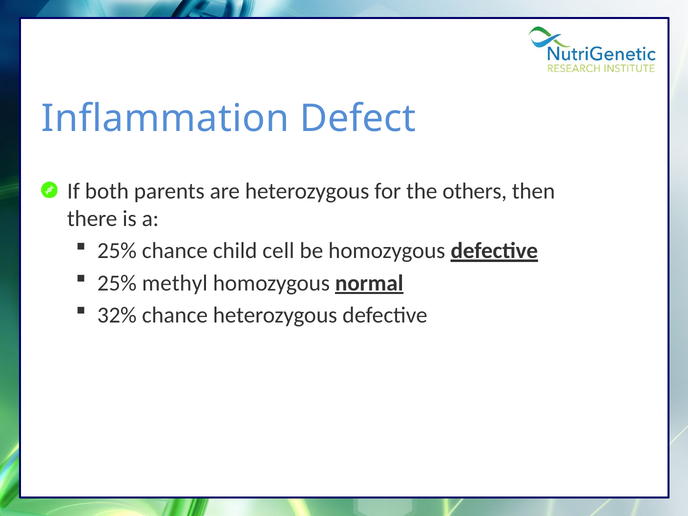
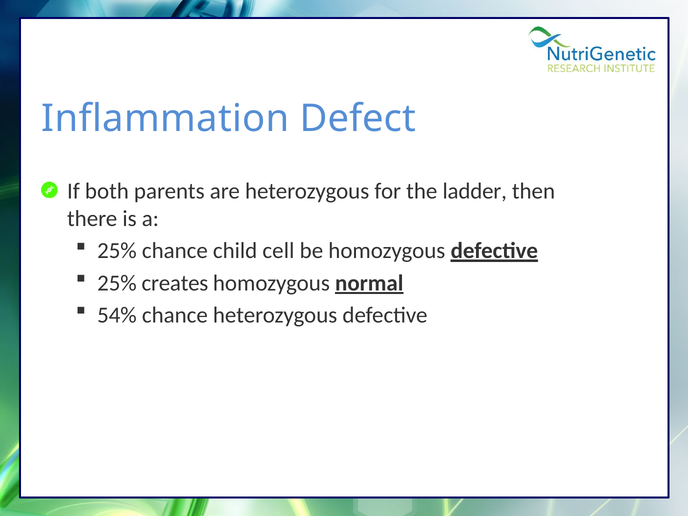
others: others -> ladder
methyl: methyl -> creates
32%: 32% -> 54%
